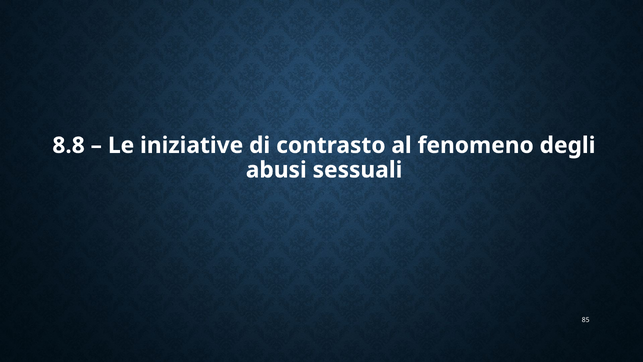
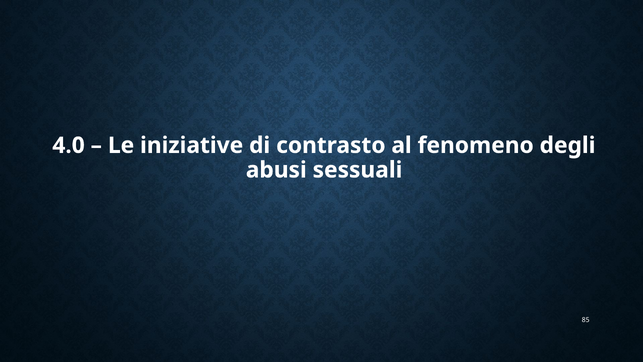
8.8: 8.8 -> 4.0
